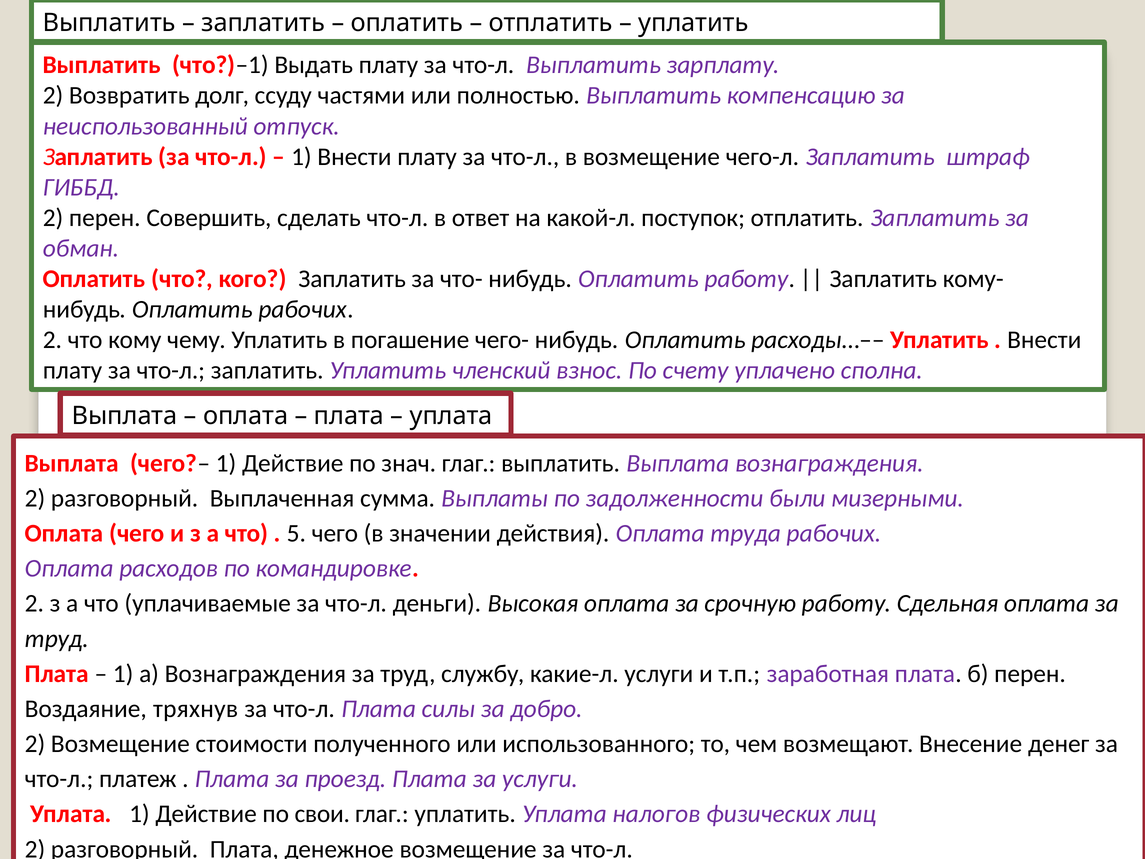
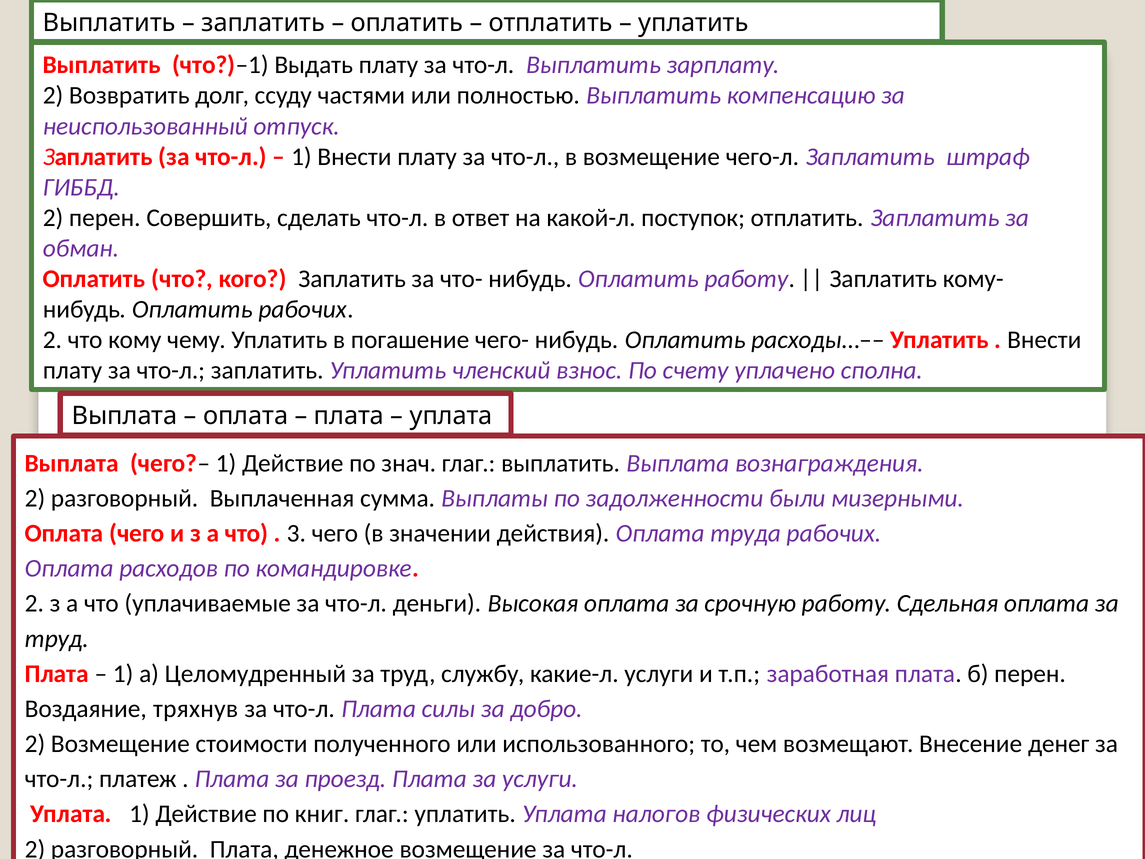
5: 5 -> 3
а Вознаграждения: Вознаграждения -> Целомудренный
свои: свои -> книг
